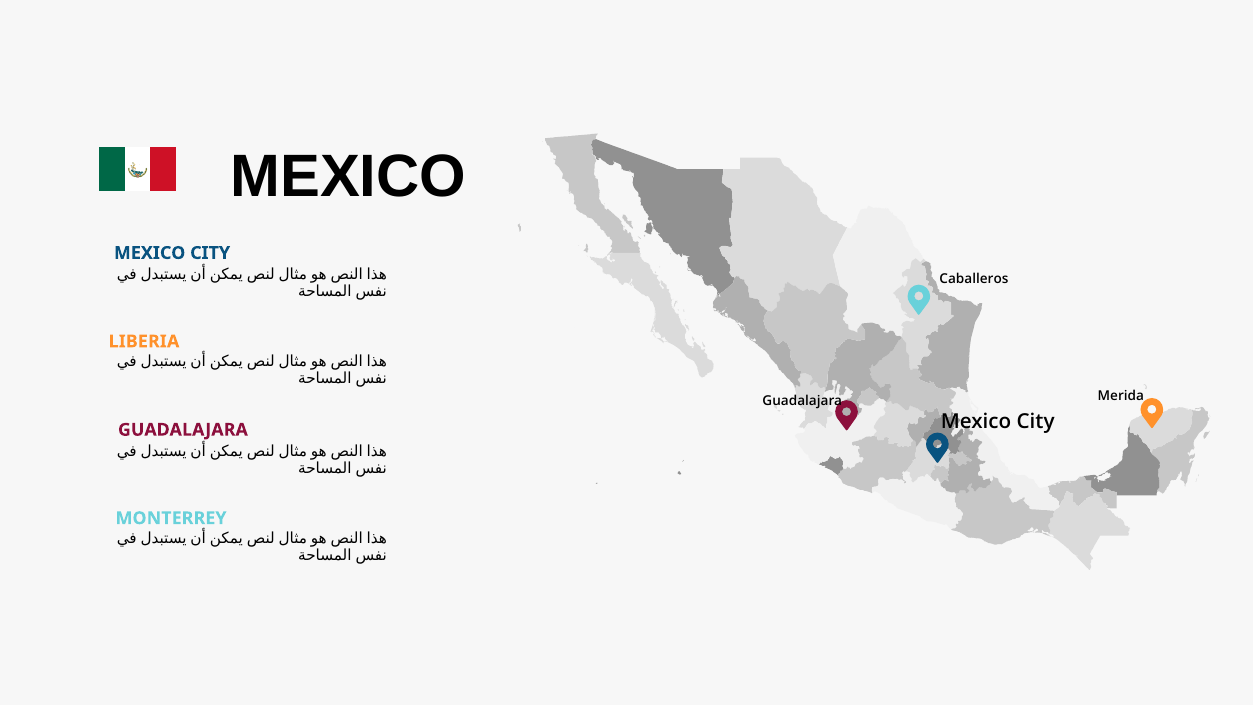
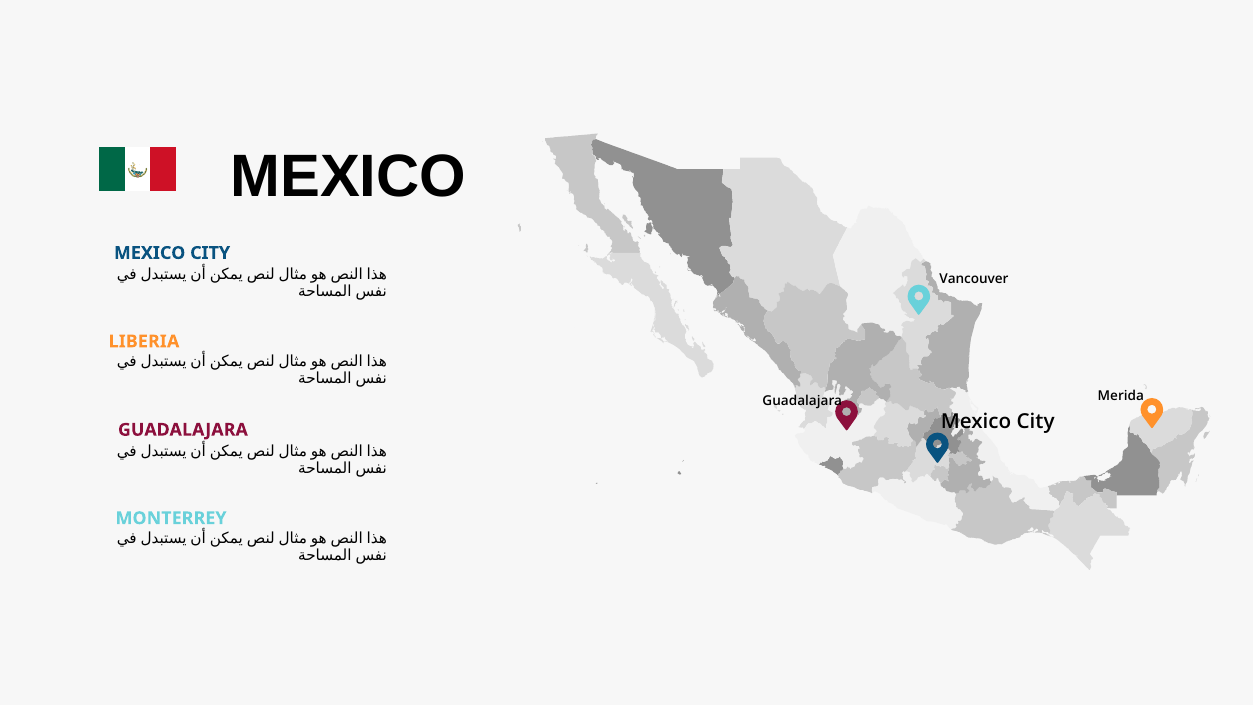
Caballeros: Caballeros -> Vancouver
